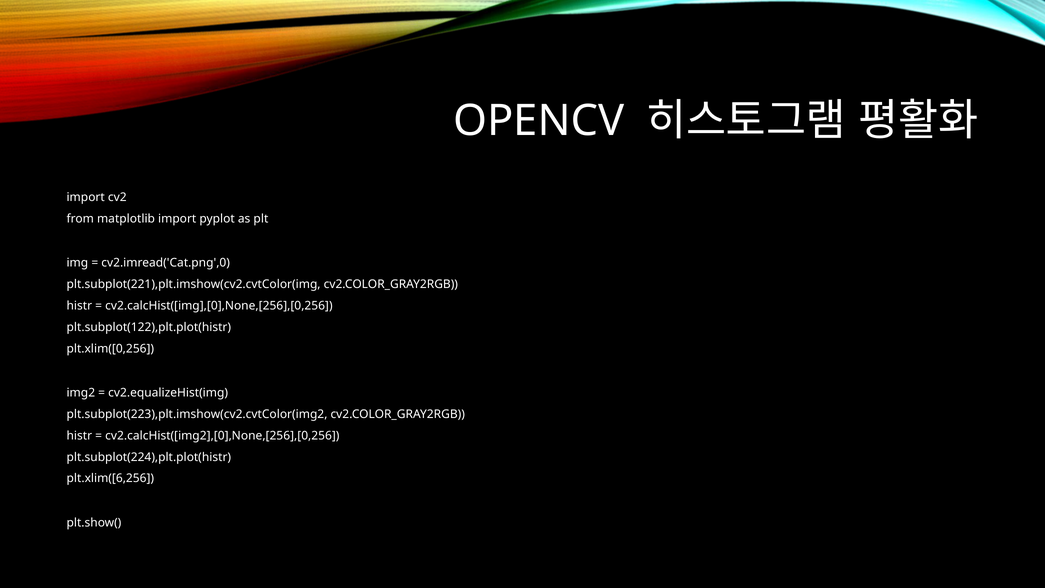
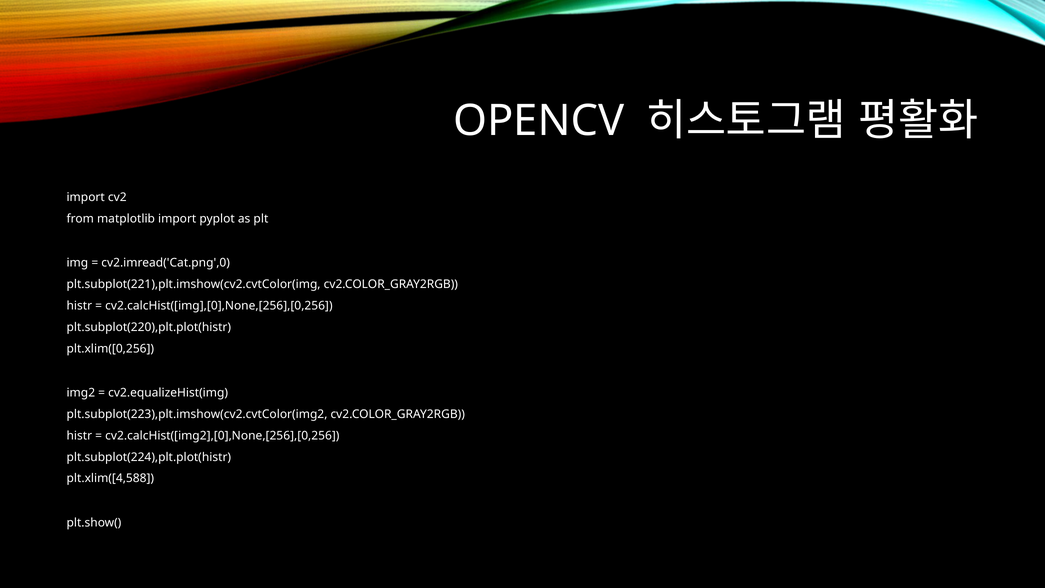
plt.subplot(122),plt.plot(histr: plt.subplot(122),plt.plot(histr -> plt.subplot(220),plt.plot(histr
plt.xlim([6,256: plt.xlim([6,256 -> plt.xlim([4,588
